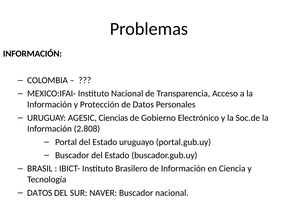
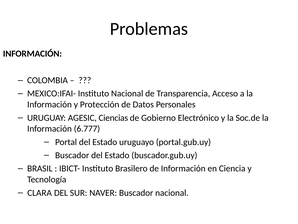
2.808: 2.808 -> 6.777
DATOS at (40, 192): DATOS -> CLARA
